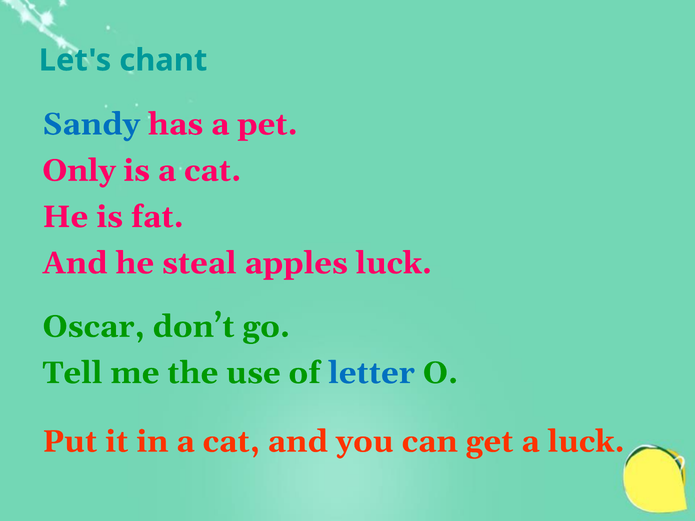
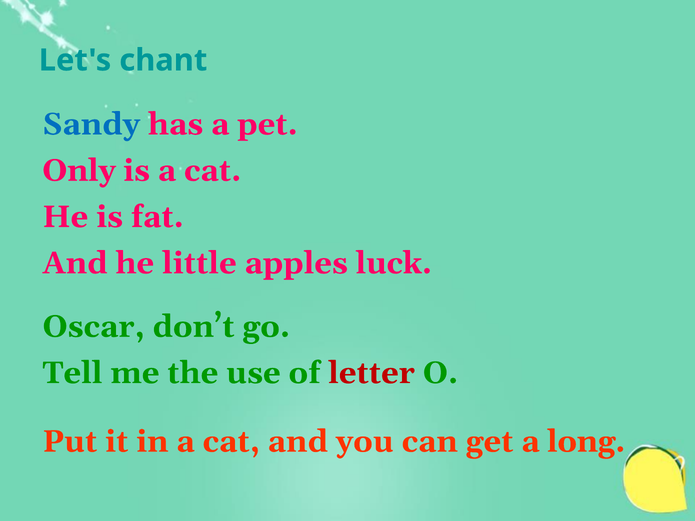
steal: steal -> little
letter colour: blue -> red
a luck: luck -> long
